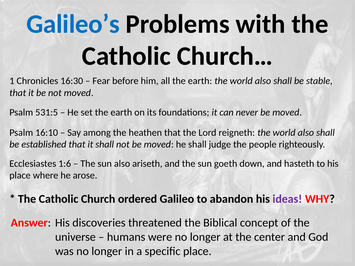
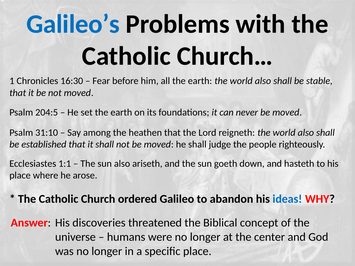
531:5: 531:5 -> 204:5
16:10: 16:10 -> 31:10
1:6: 1:6 -> 1:1
ideas colour: purple -> blue
